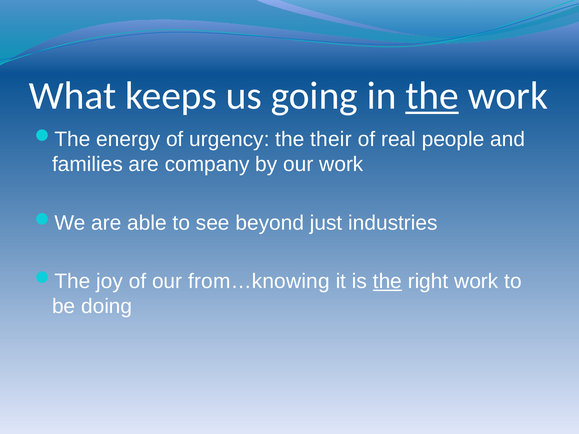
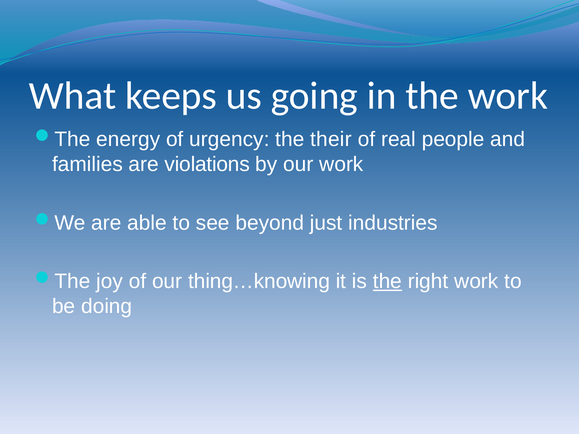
the at (432, 96) underline: present -> none
company: company -> violations
from…knowing: from…knowing -> thing…knowing
